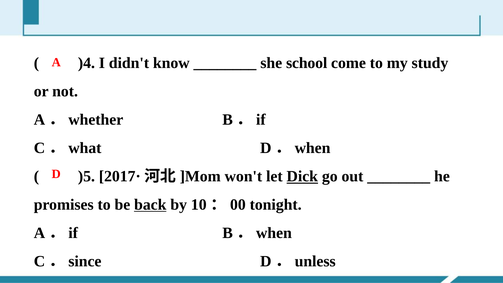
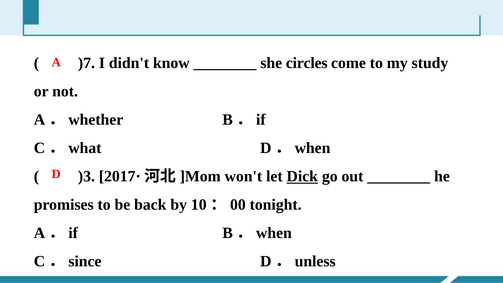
)4: )4 -> )7
school: school -> circles
)5: )5 -> )3
back underline: present -> none
